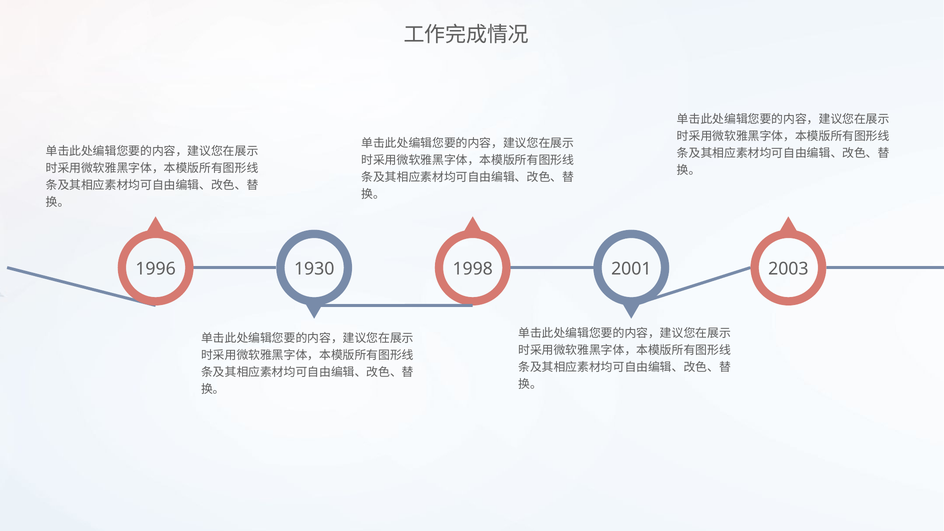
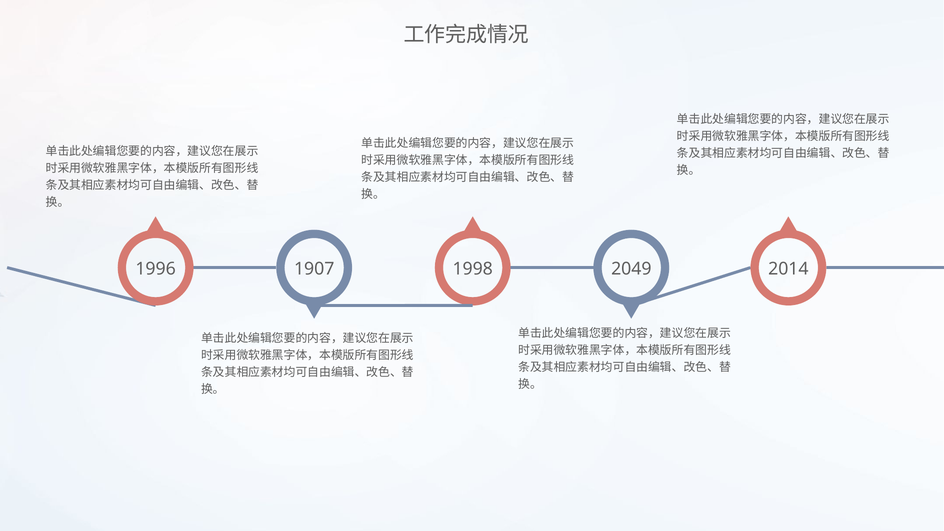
1930: 1930 -> 1907
2001: 2001 -> 2049
2003: 2003 -> 2014
